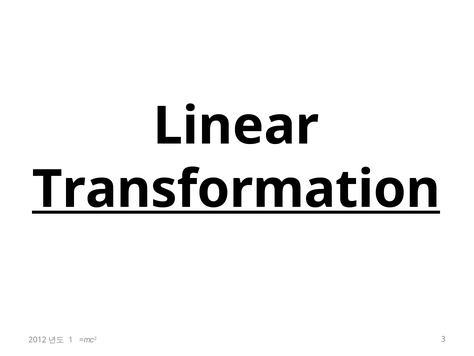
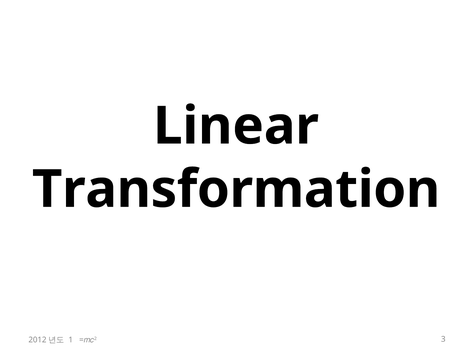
Transformation underline: present -> none
